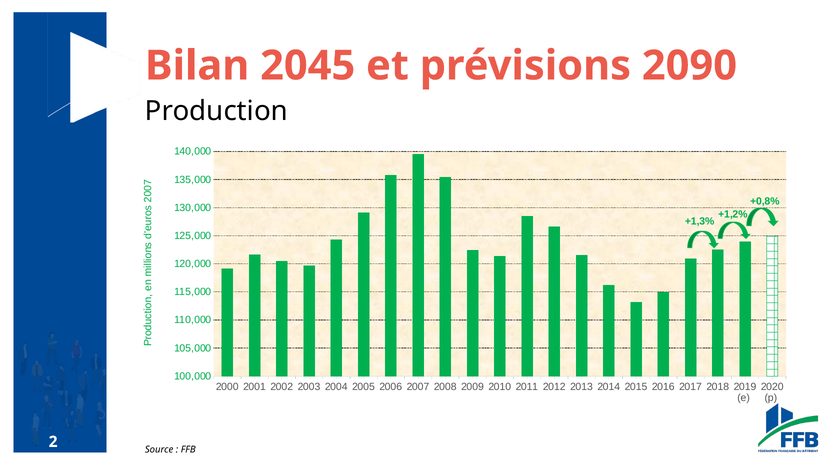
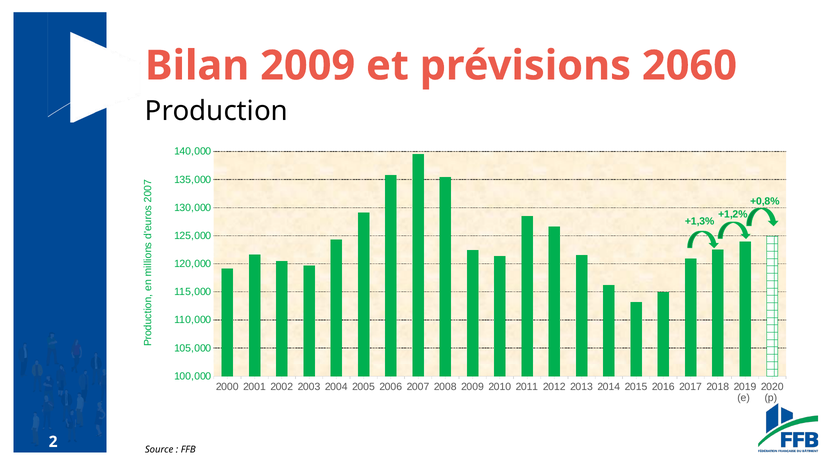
Bilan 2045: 2045 -> 2009
2090: 2090 -> 2060
